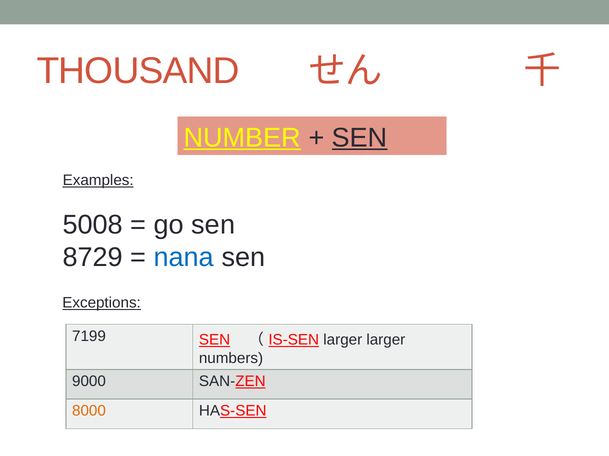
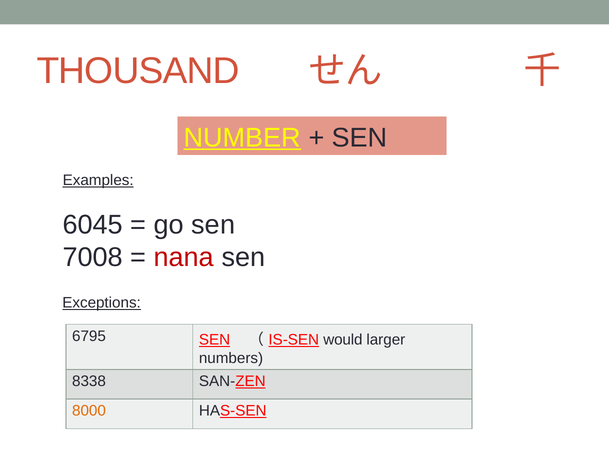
SEN at (360, 138) underline: present -> none
5008: 5008 -> 6045
8729: 8729 -> 7008
nana colour: blue -> red
7199: 7199 -> 6795
larger at (343, 340): larger -> would
9000: 9000 -> 8338
